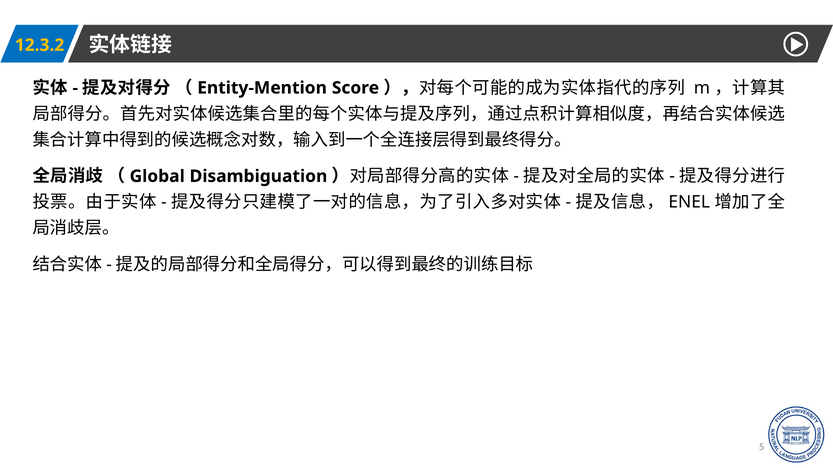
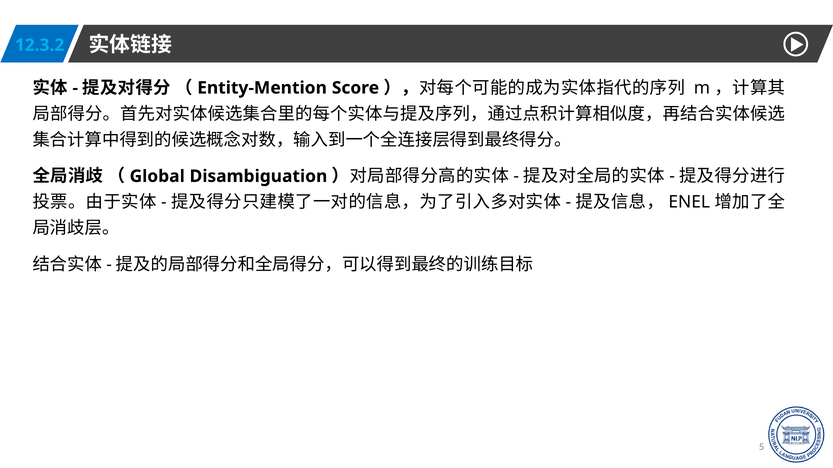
12.3.2 colour: yellow -> light blue
